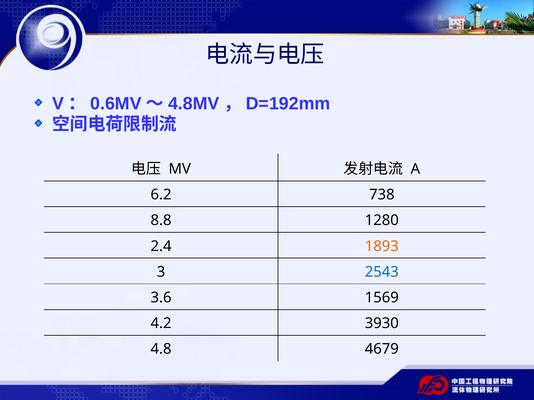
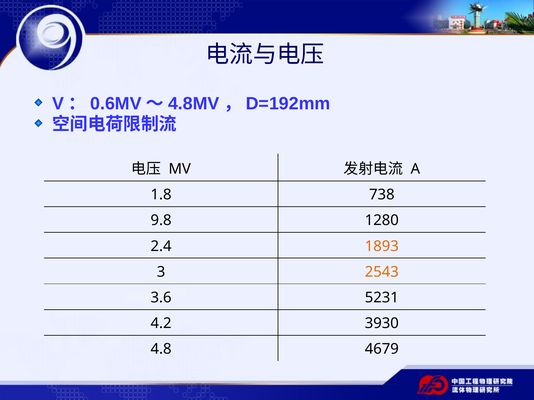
6.2: 6.2 -> 1.8
8.8: 8.8 -> 9.8
2543 colour: blue -> orange
1569: 1569 -> 5231
